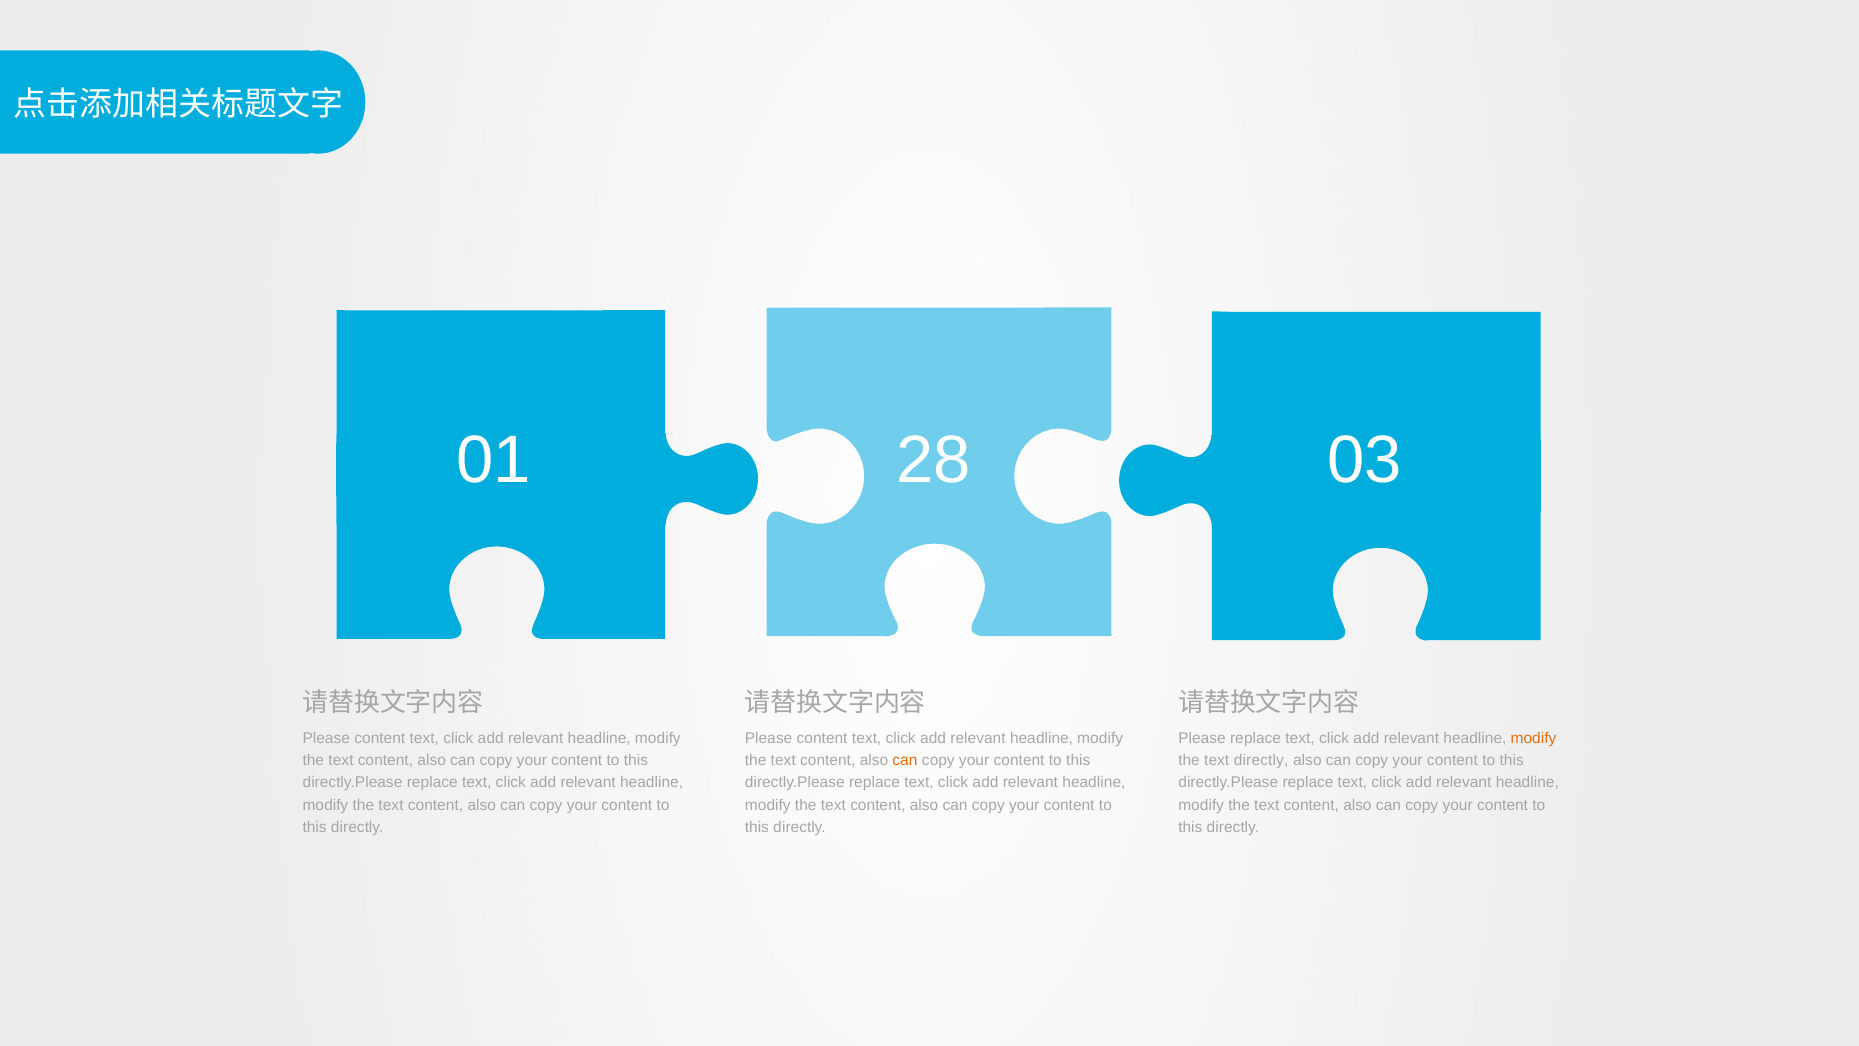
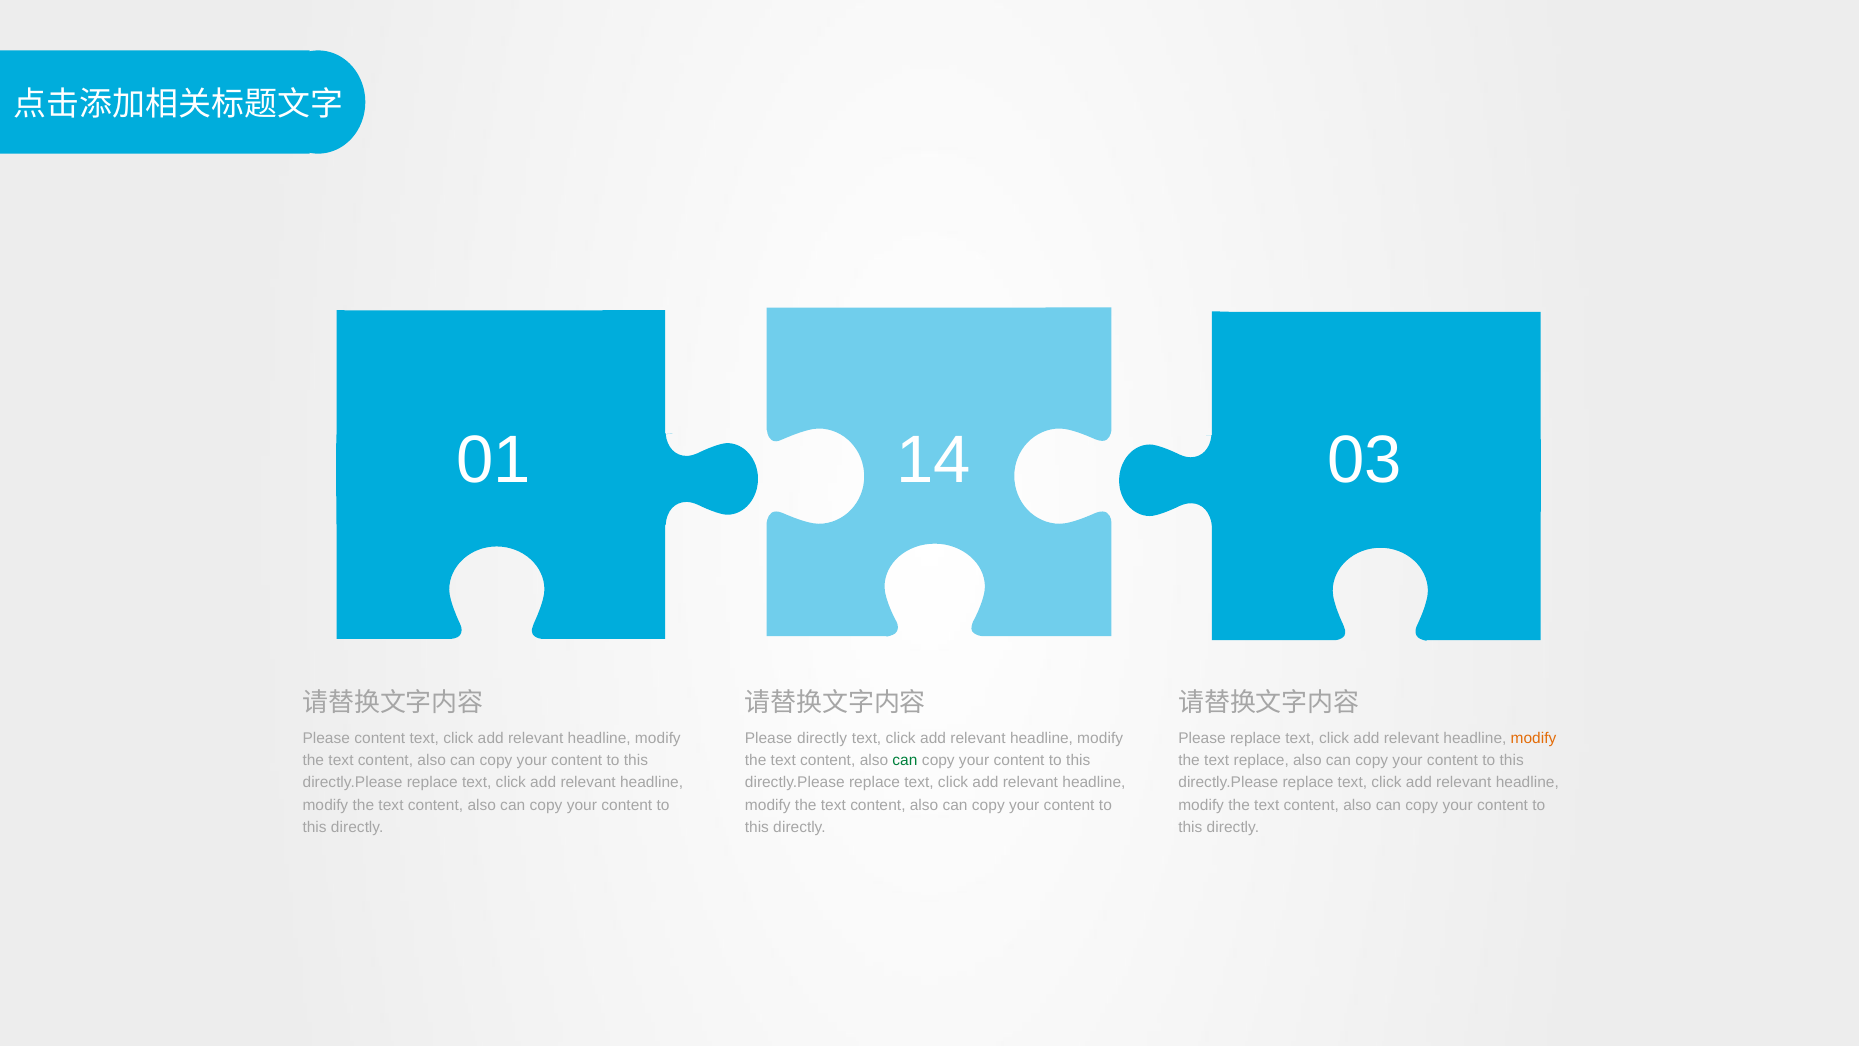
28: 28 -> 14
content at (822, 738): content -> directly
can at (905, 760) colour: orange -> green
text directly: directly -> replace
